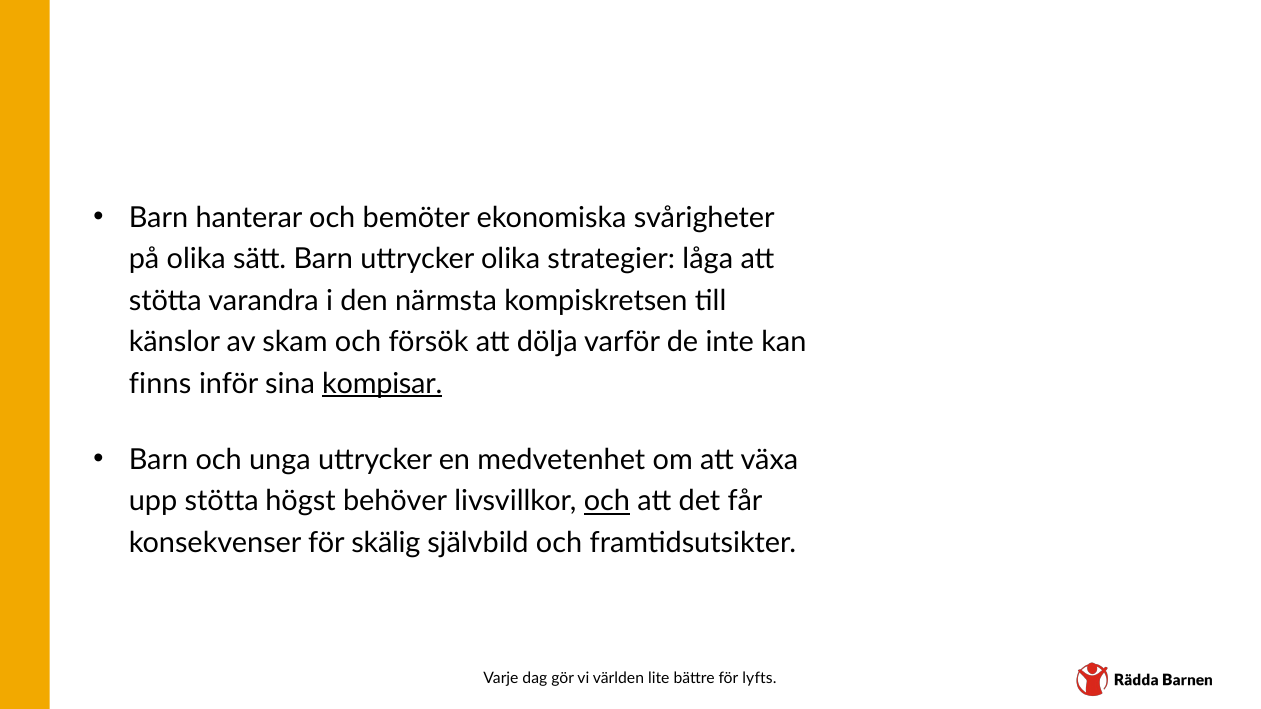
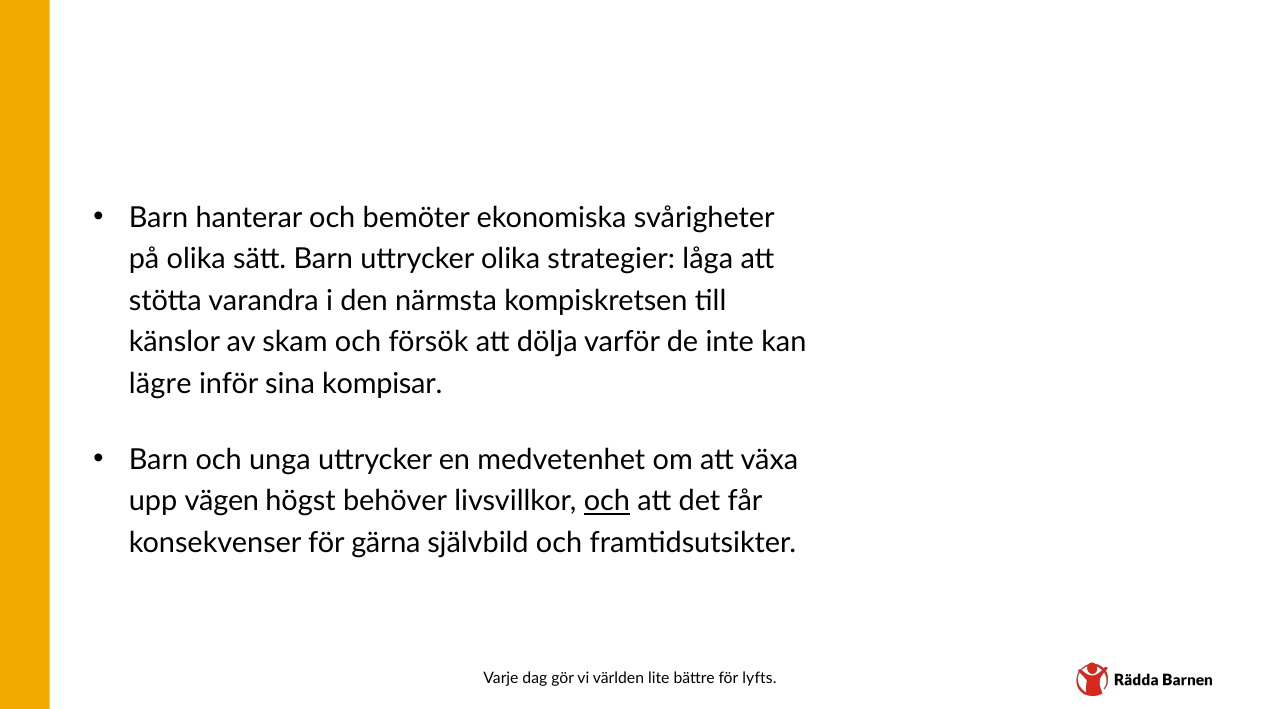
finns: finns -> lägre
kompisar underline: present -> none
upp stötta: stötta -> vägen
skälig: skälig -> gärna
